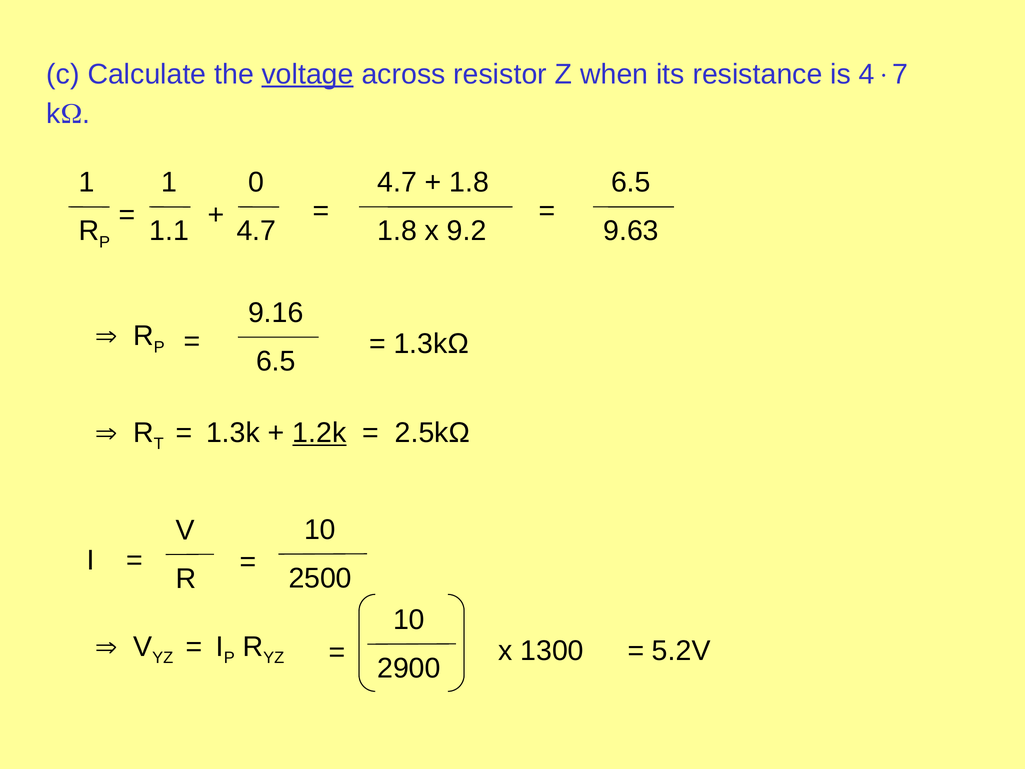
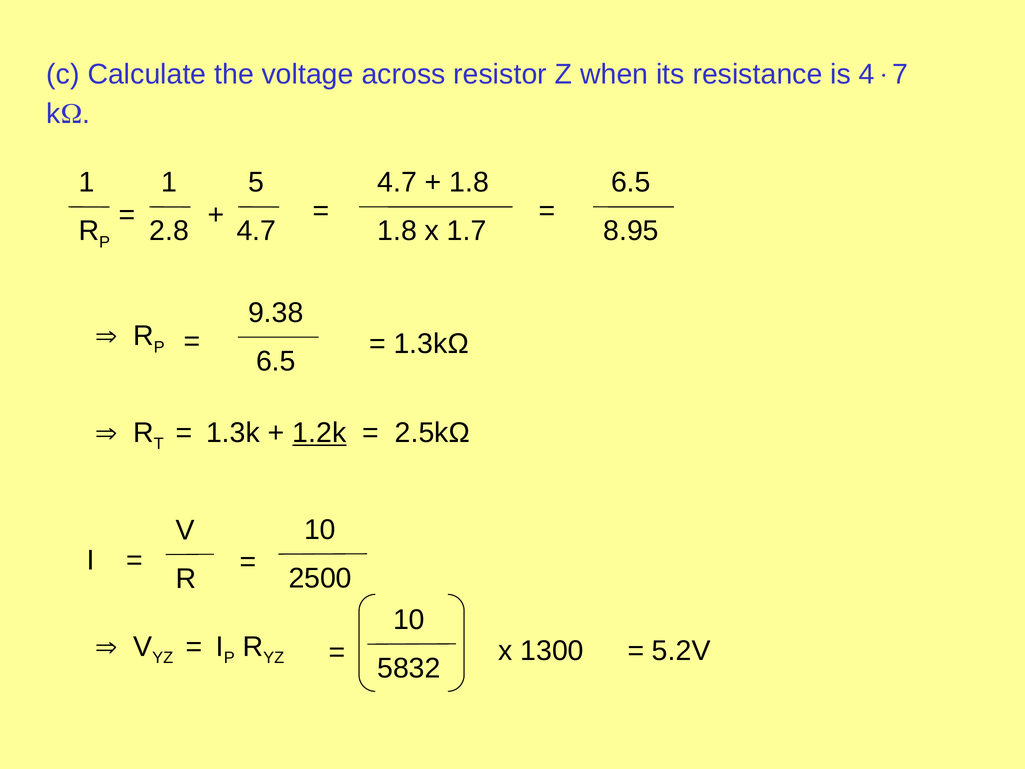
voltage underline: present -> none
0: 0 -> 5
1.1: 1.1 -> 2.8
9.2: 9.2 -> 1.7
9.63: 9.63 -> 8.95
9.16: 9.16 -> 9.38
2900: 2900 -> 5832
